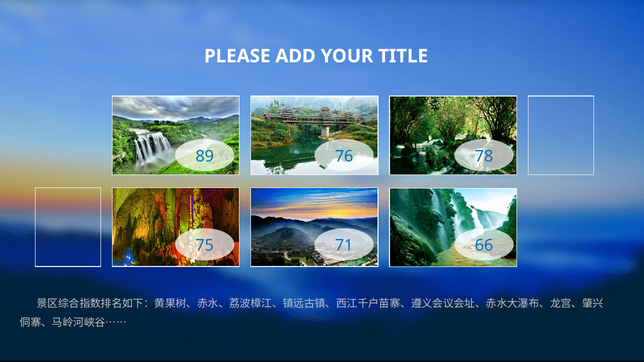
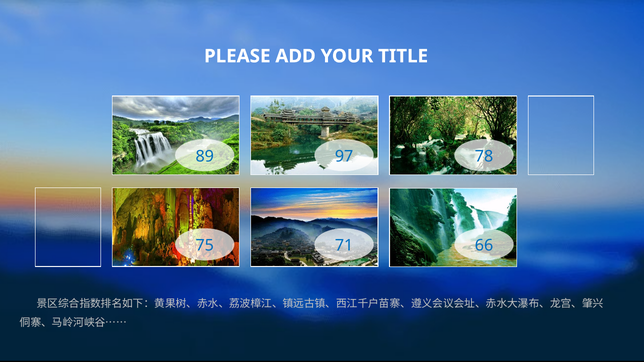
76: 76 -> 97
